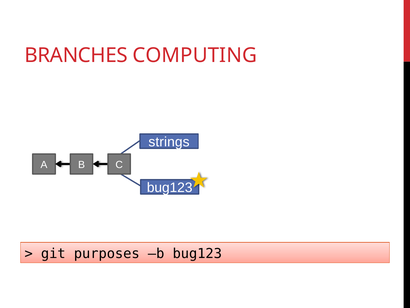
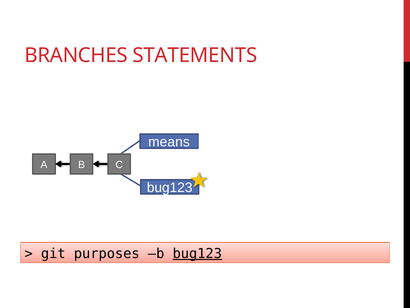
COMPUTING: COMPUTING -> STATEMENTS
strings: strings -> means
bug123 at (197, 253) underline: none -> present
